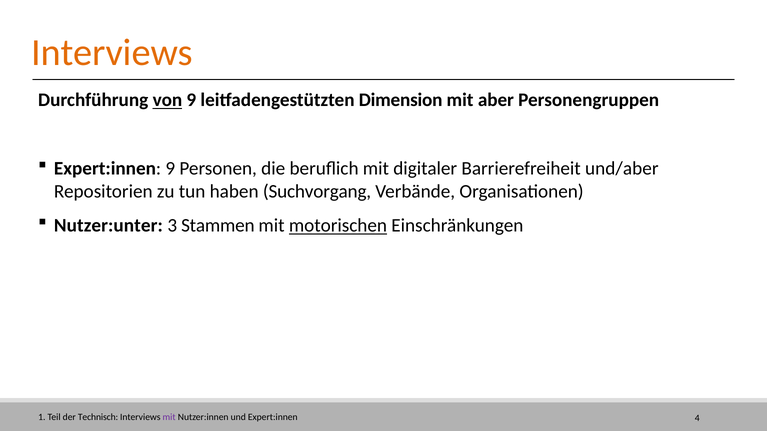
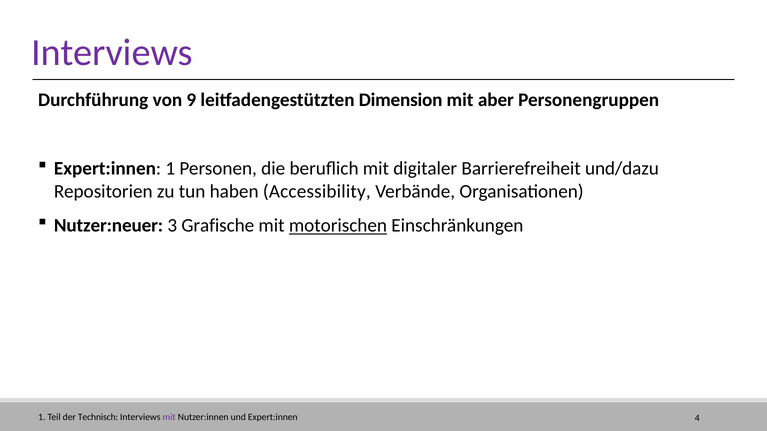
Interviews at (112, 53) colour: orange -> purple
von underline: present -> none
Expert:innen 9: 9 -> 1
und/aber: und/aber -> und/dazu
Suchvorgang: Suchvorgang -> Accessibility
Nutzer:unter: Nutzer:unter -> Nutzer:neuer
Stammen: Stammen -> Grafische
